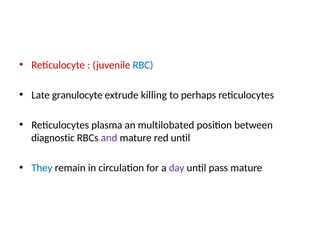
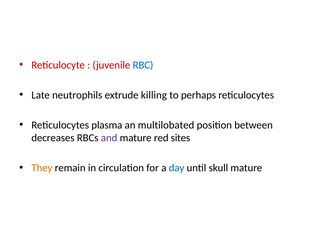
granulocyte: granulocyte -> neutrophils
diagnostic: diagnostic -> decreases
red until: until -> sites
They colour: blue -> orange
day colour: purple -> blue
pass: pass -> skull
